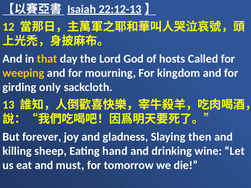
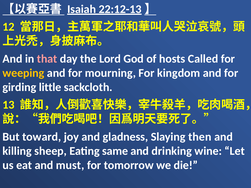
that colour: yellow -> pink
only: only -> little
forever: forever -> toward
hand: hand -> same
